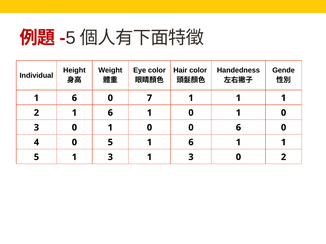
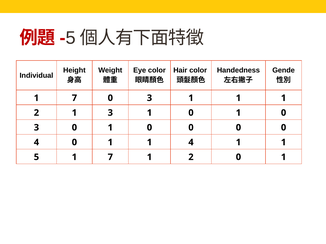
6 at (74, 98): 6 -> 7
7 at (149, 98): 7 -> 3
2 1 6: 6 -> 3
1 0 0 6: 6 -> 0
4 0 5: 5 -> 1
6 at (191, 143): 6 -> 4
5 1 3: 3 -> 7
3 at (191, 157): 3 -> 2
2 at (284, 157): 2 -> 1
